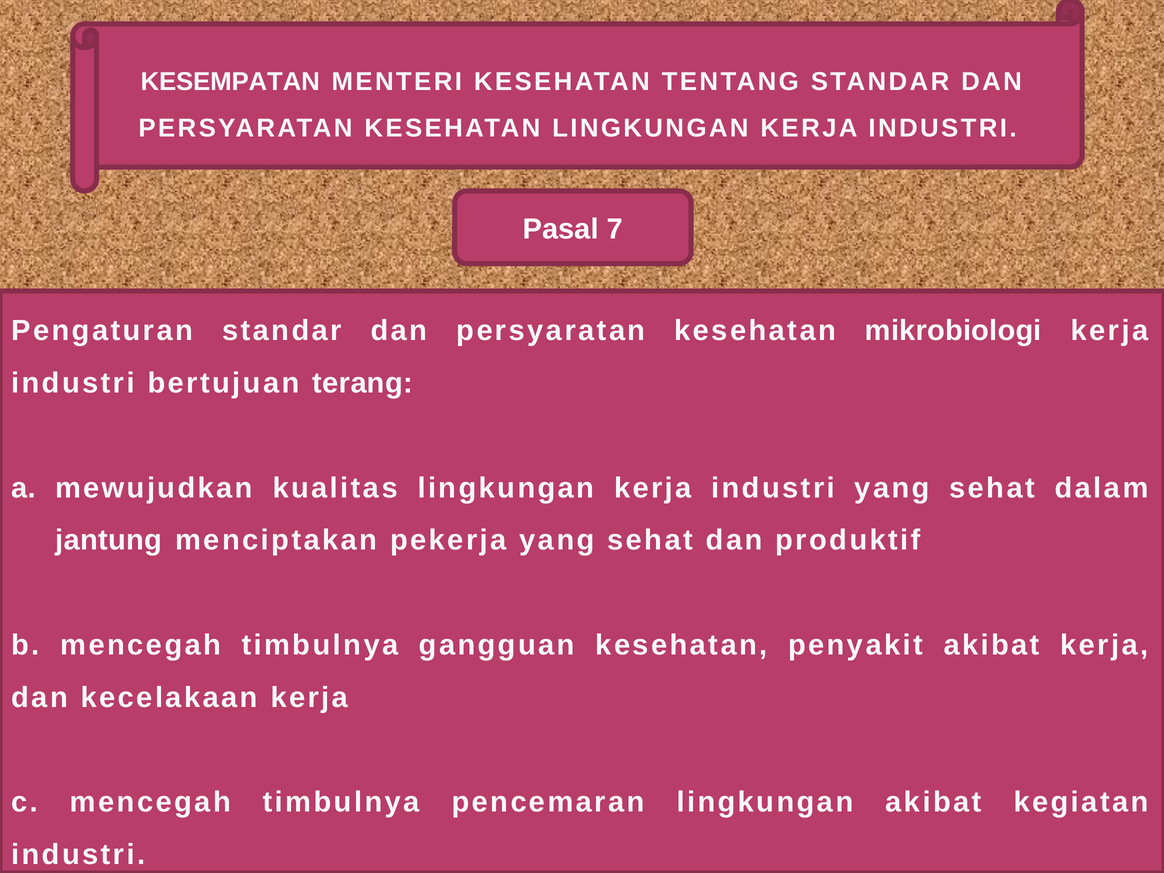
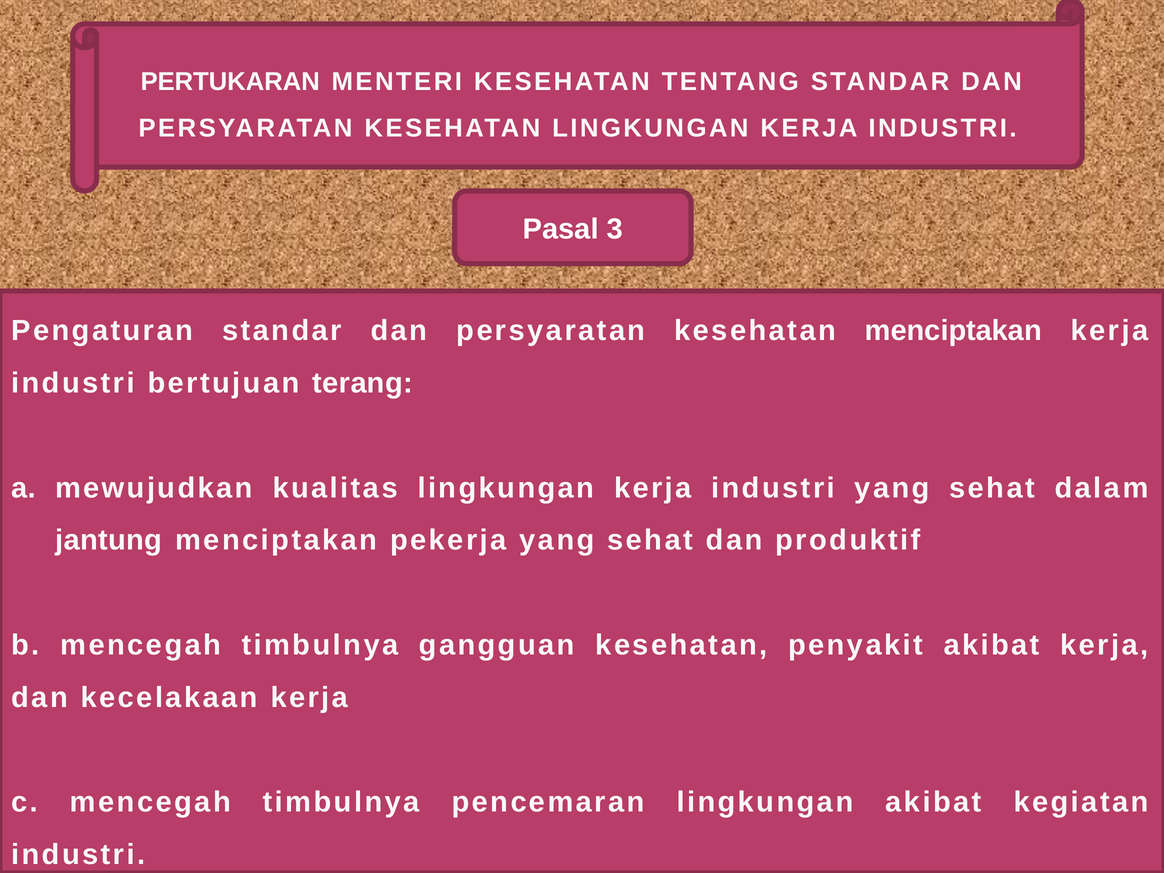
KESEMPATAN: KESEMPATAN -> PERTUKARAN
7: 7 -> 3
kesehatan mikrobiologi: mikrobiologi -> menciptakan
